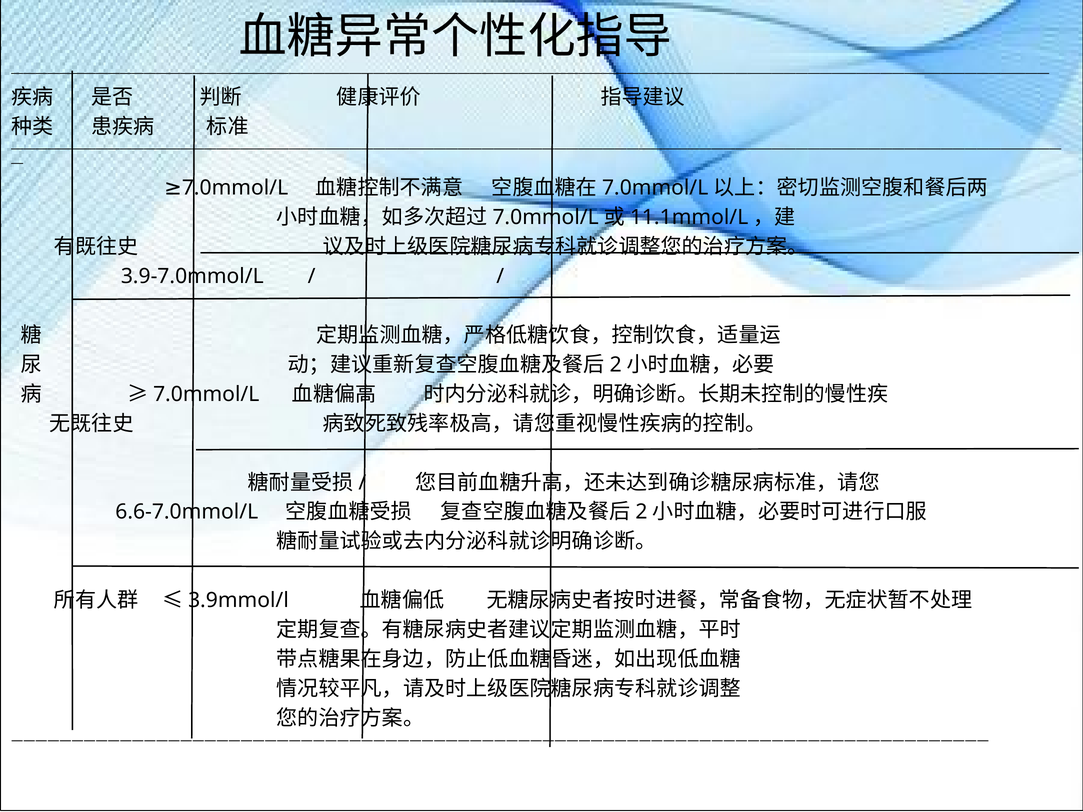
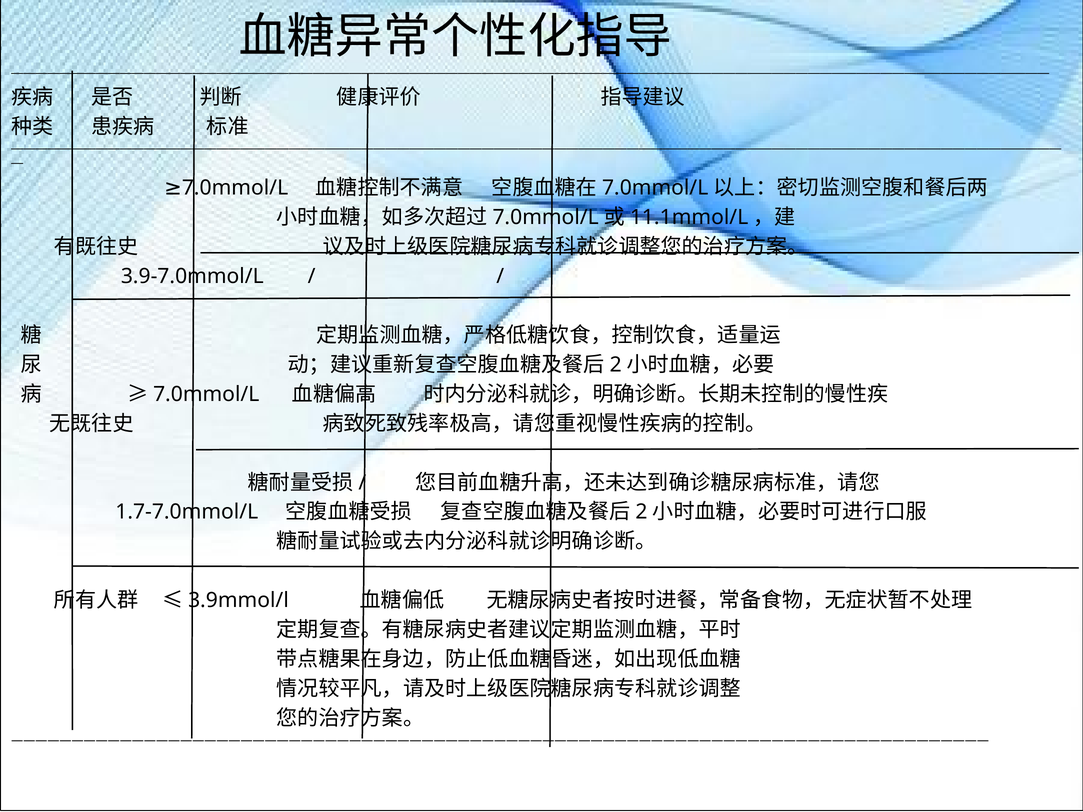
6.6-7.0mmol/L: 6.6-7.0mmol/L -> 1.7-7.0mmol/L
